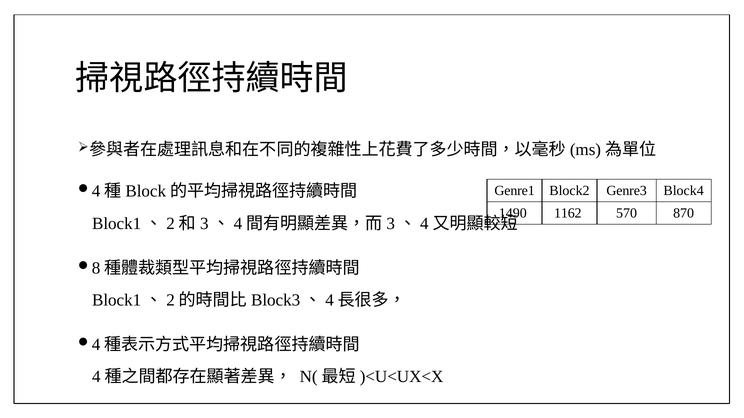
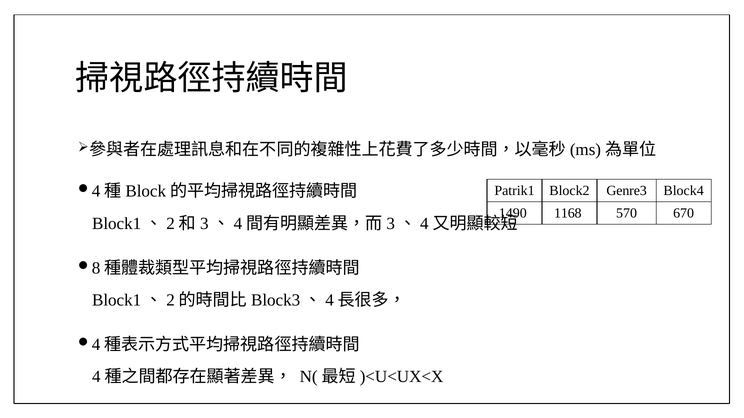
Genre1: Genre1 -> Patrik1
1162: 1162 -> 1168
870: 870 -> 670
